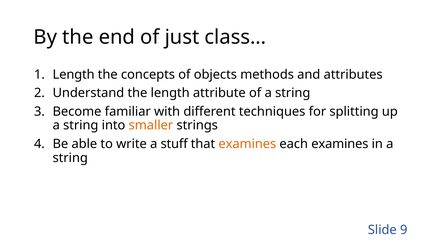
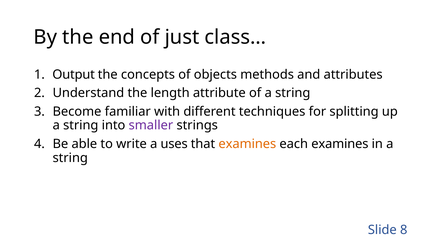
Length at (74, 75): Length -> Output
smaller colour: orange -> purple
stuff: stuff -> uses
9: 9 -> 8
